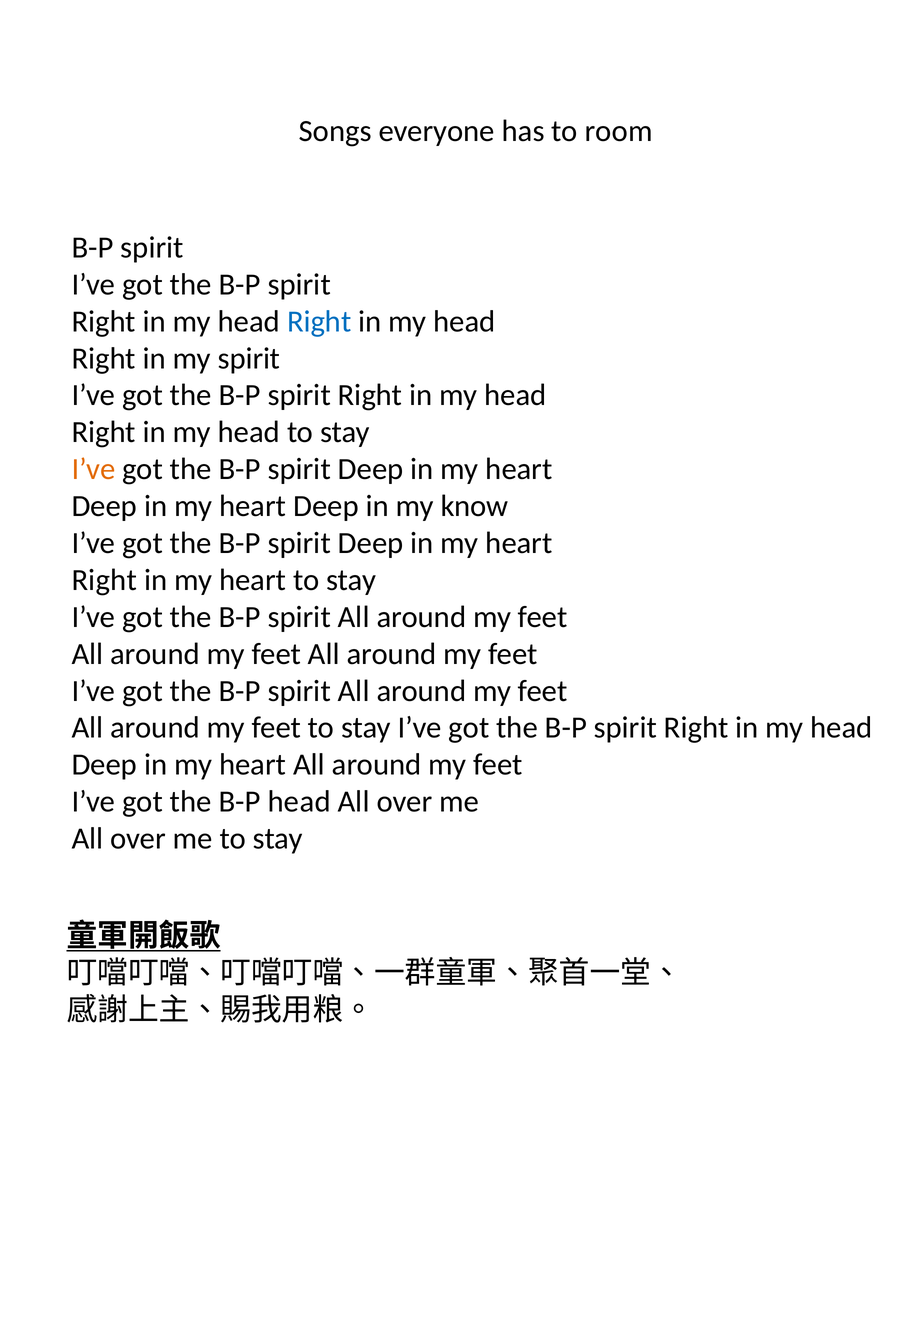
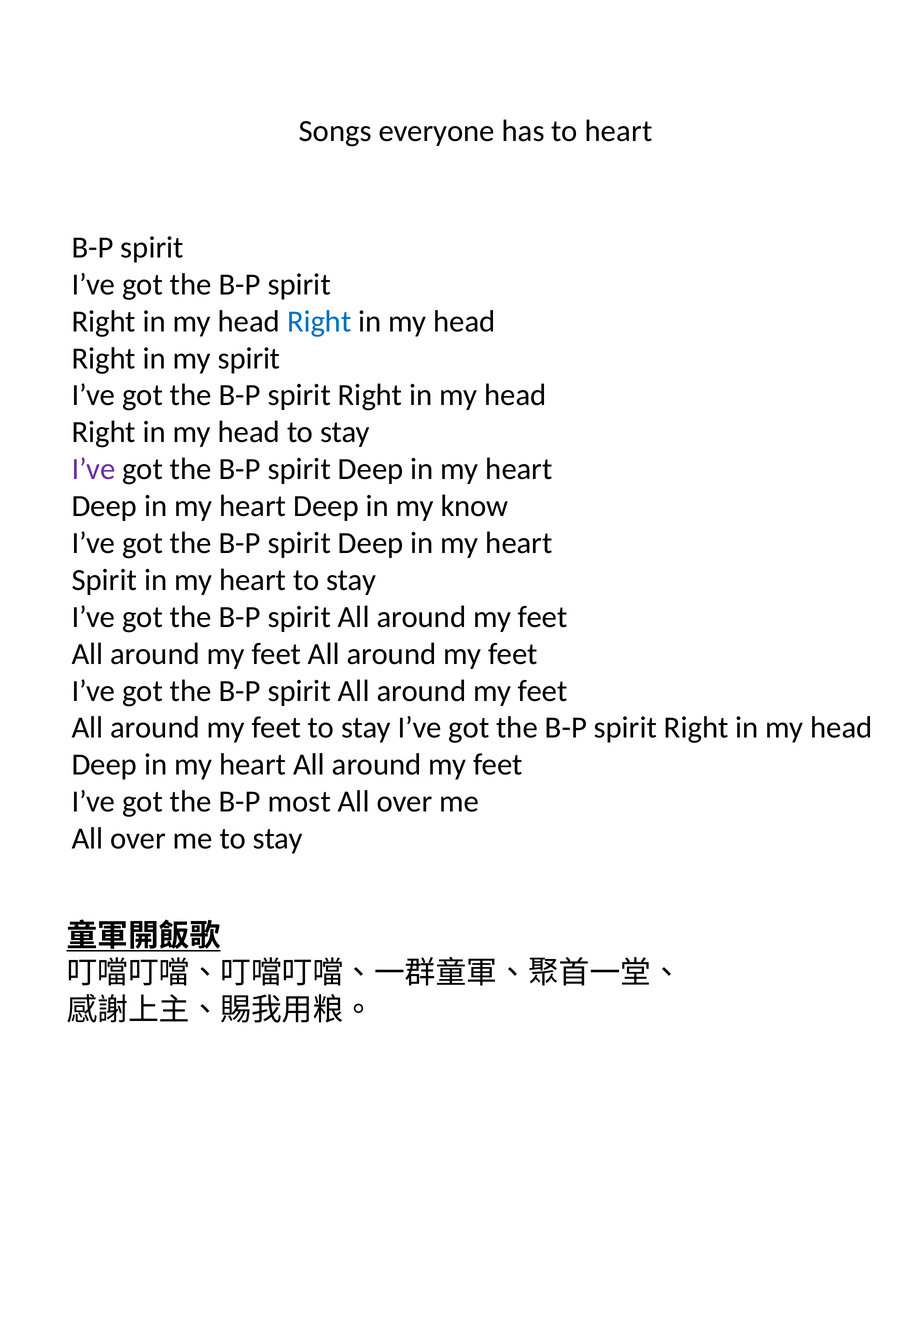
to room: room -> heart
I’ve at (93, 469) colour: orange -> purple
Right at (104, 580): Right -> Spirit
B-P head: head -> most
